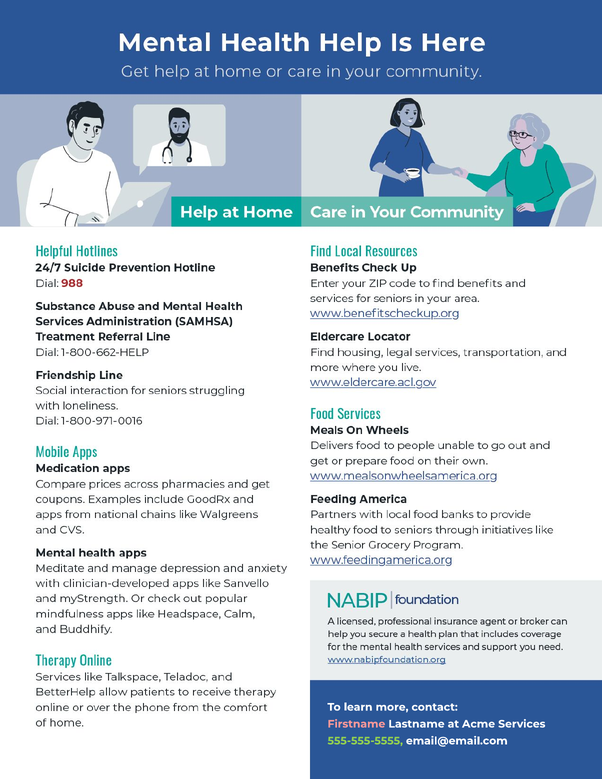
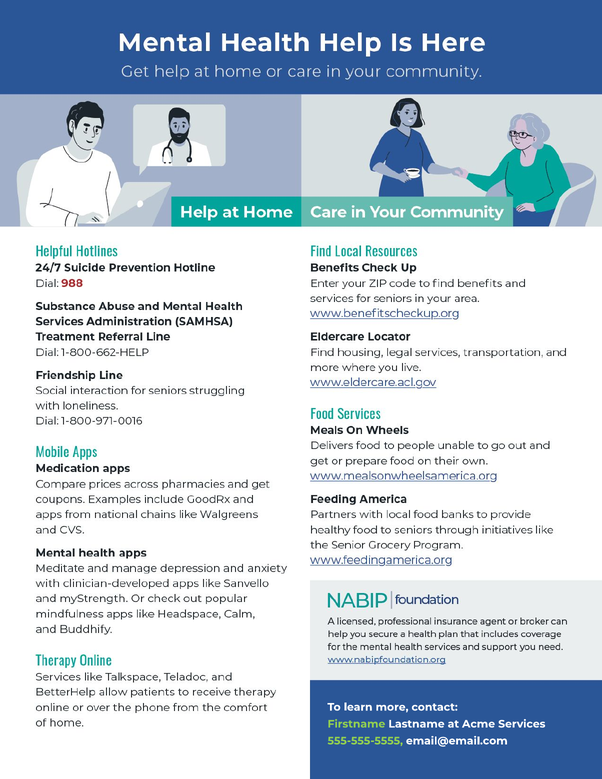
Firstname colour: pink -> light green
